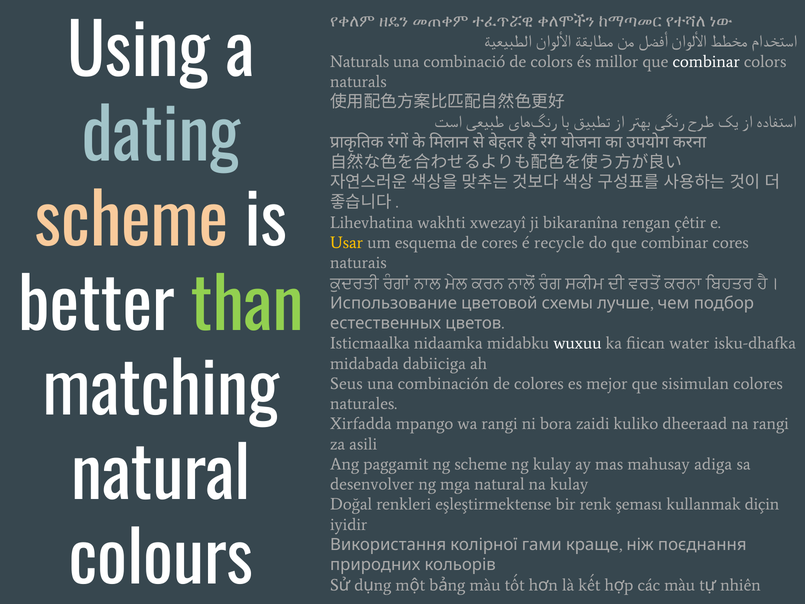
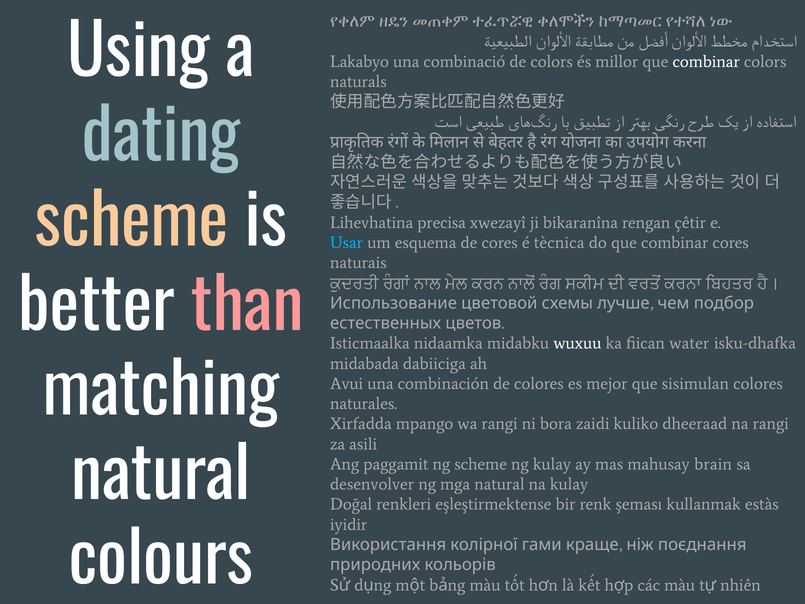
Naturals at (360, 61): Naturals -> Lakabyo
wakhti: wakhti -> precisa
Usar colour: yellow -> light blue
recycle: recycle -> tècnica
than colour: light green -> pink
Seus: Seus -> Avui
adiga: adiga -> brain
diçin: diçin -> estàs
